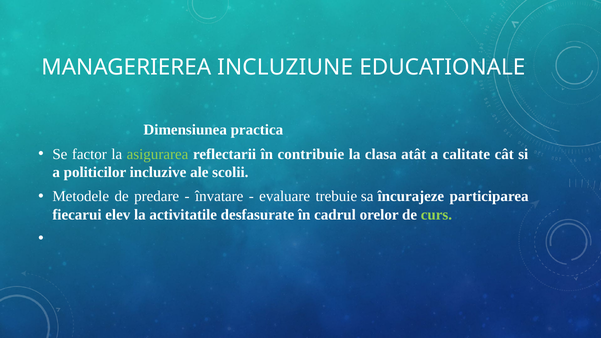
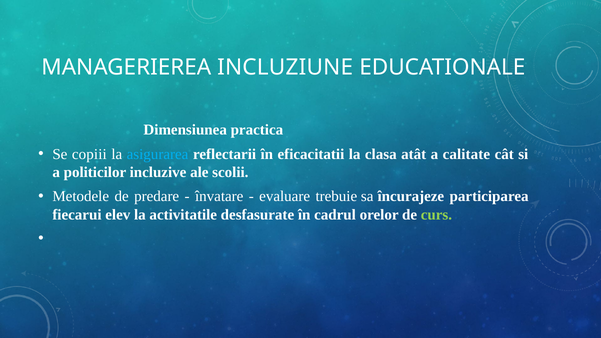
factor: factor -> copiii
asigurarea colour: light green -> light blue
contribuie: contribuie -> eficacitatii
